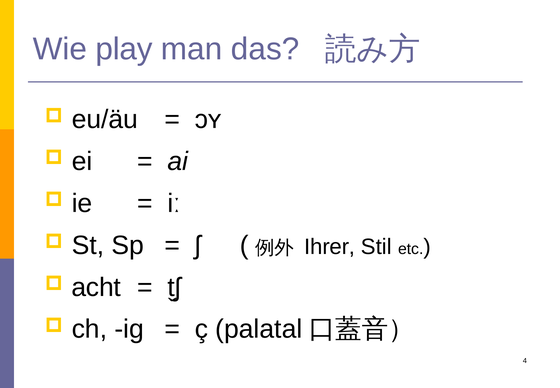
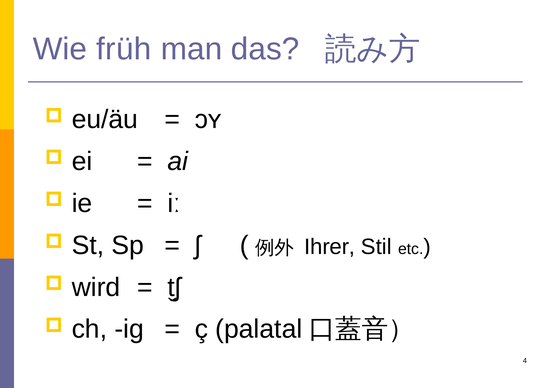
play: play -> früh
acht: acht -> wird
